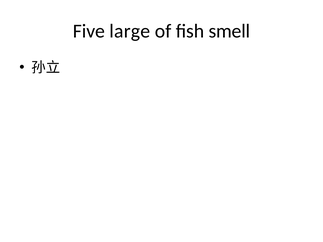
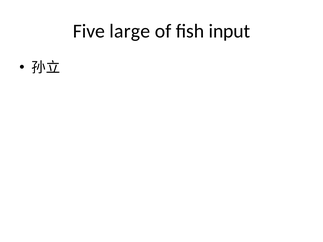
smell: smell -> input
